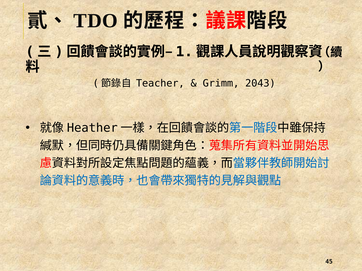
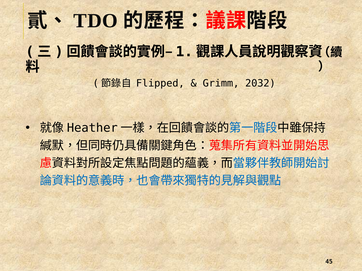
Teacher: Teacher -> Flipped
2043: 2043 -> 2032
